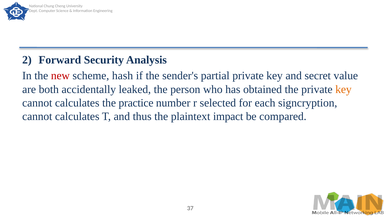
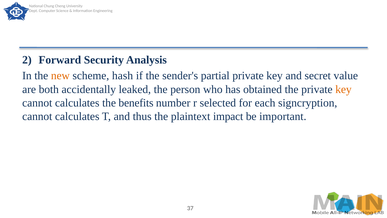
new colour: red -> orange
practice: practice -> benefits
compared: compared -> important
